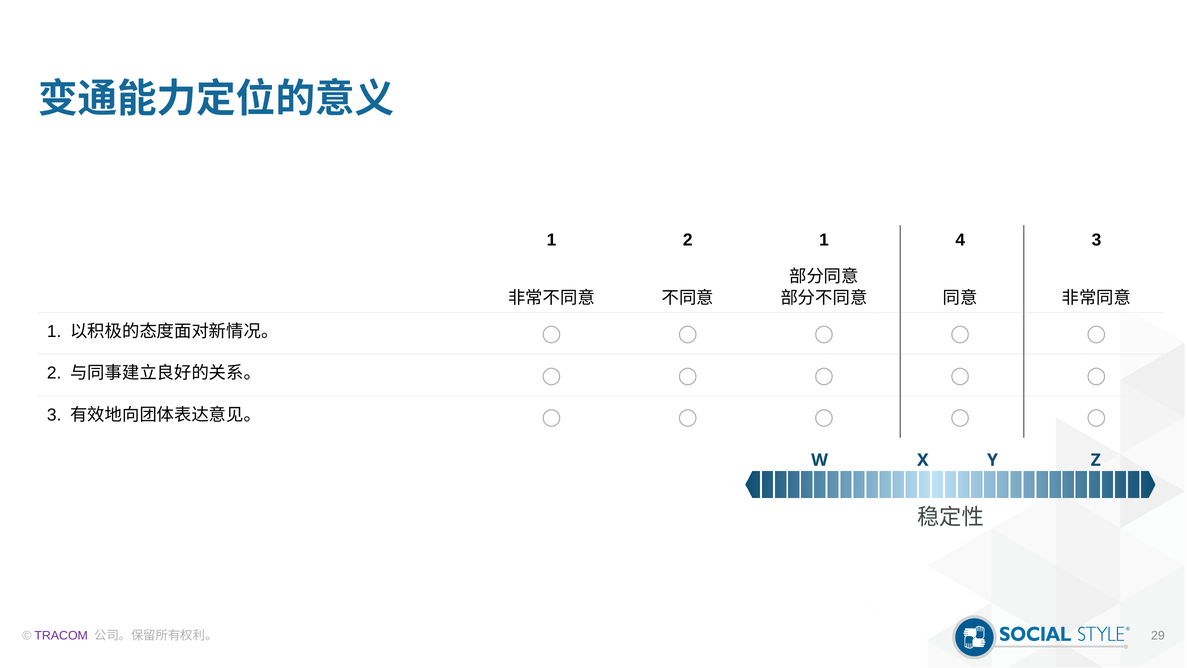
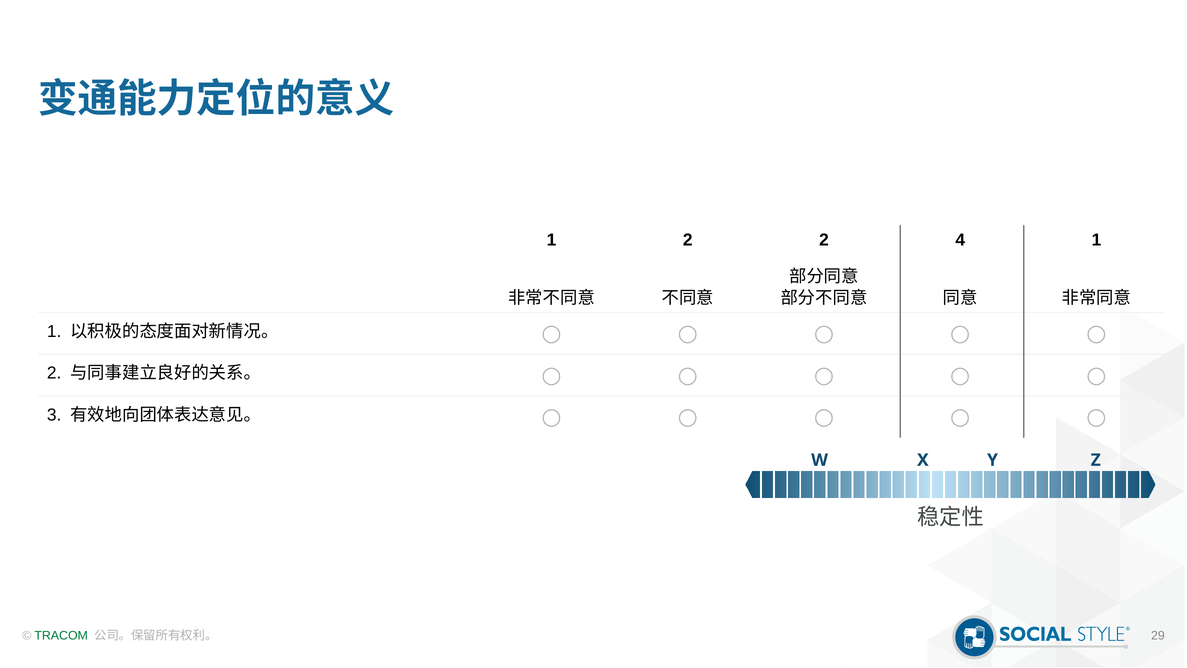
2 1: 1 -> 2
4 3: 3 -> 1
TRACOM colour: purple -> green
